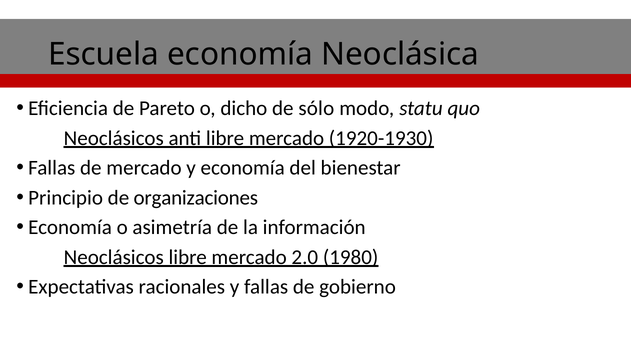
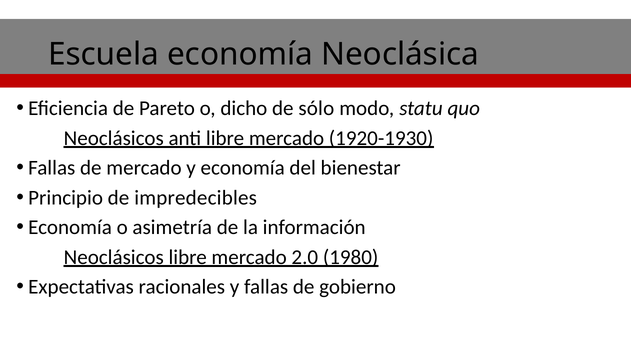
organizaciones: organizaciones -> impredecibles
